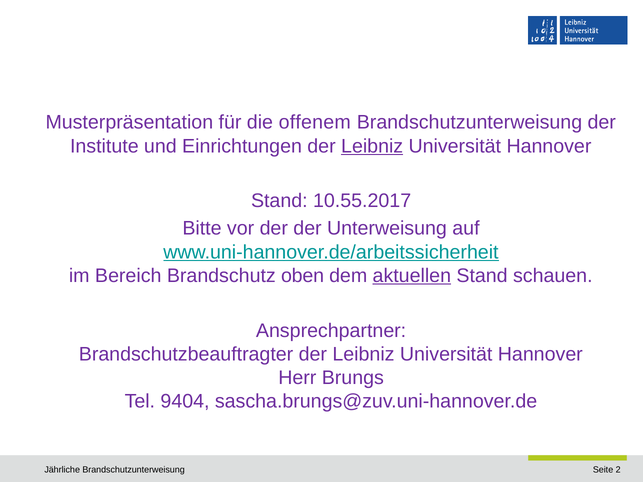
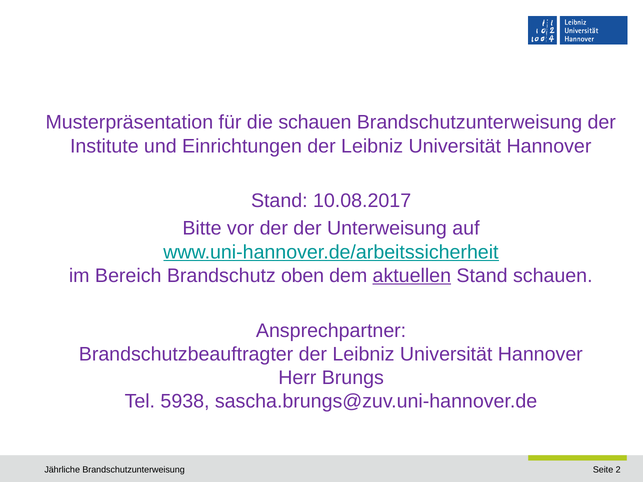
die offenem: offenem -> schauen
Leibniz at (372, 146) underline: present -> none
10.55.2017: 10.55.2017 -> 10.08.2017
9404: 9404 -> 5938
